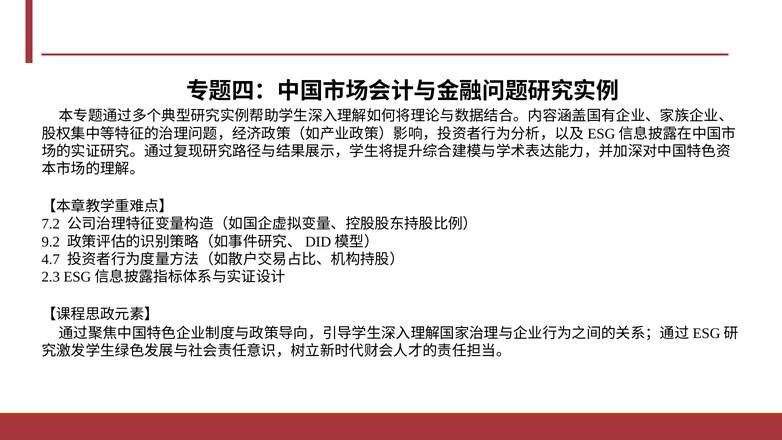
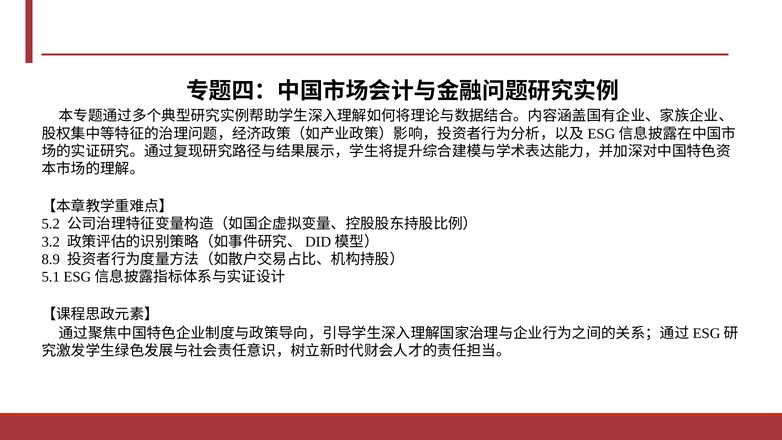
7.2: 7.2 -> 5.2
9.2: 9.2 -> 3.2
4.7: 4.7 -> 8.9
2.3: 2.3 -> 5.1
